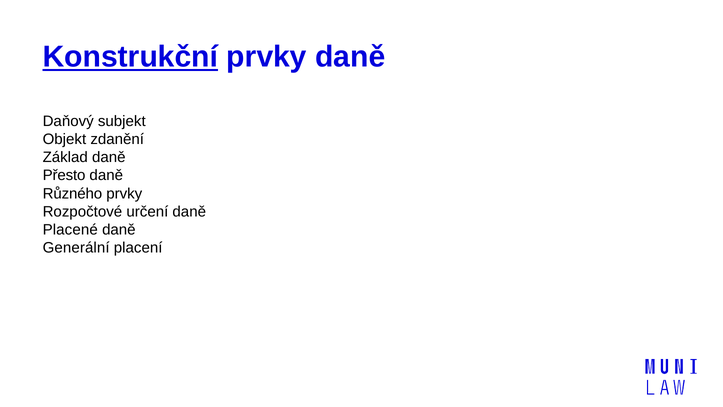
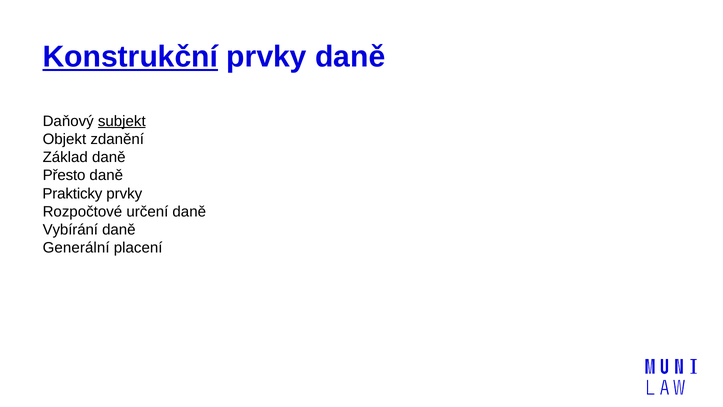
subjekt underline: none -> present
Různého: Různého -> Prakticky
Placené: Placené -> Vybírání
